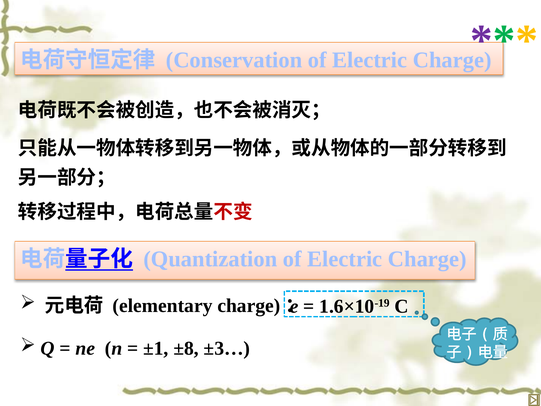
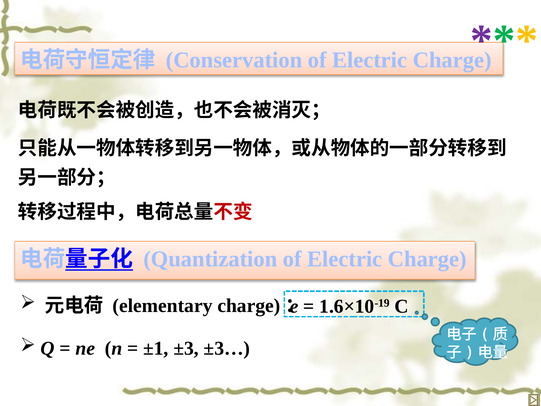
±8: ±8 -> ±3
